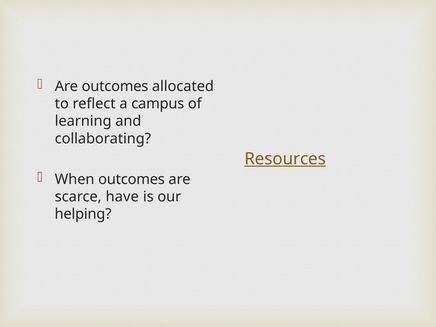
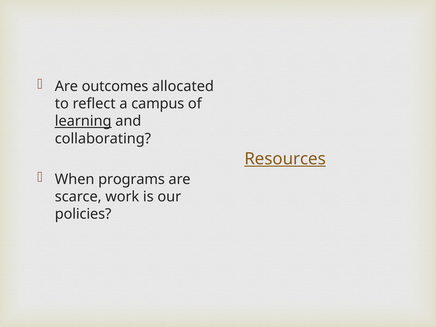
learning underline: none -> present
When outcomes: outcomes -> programs
have: have -> work
helping: helping -> policies
